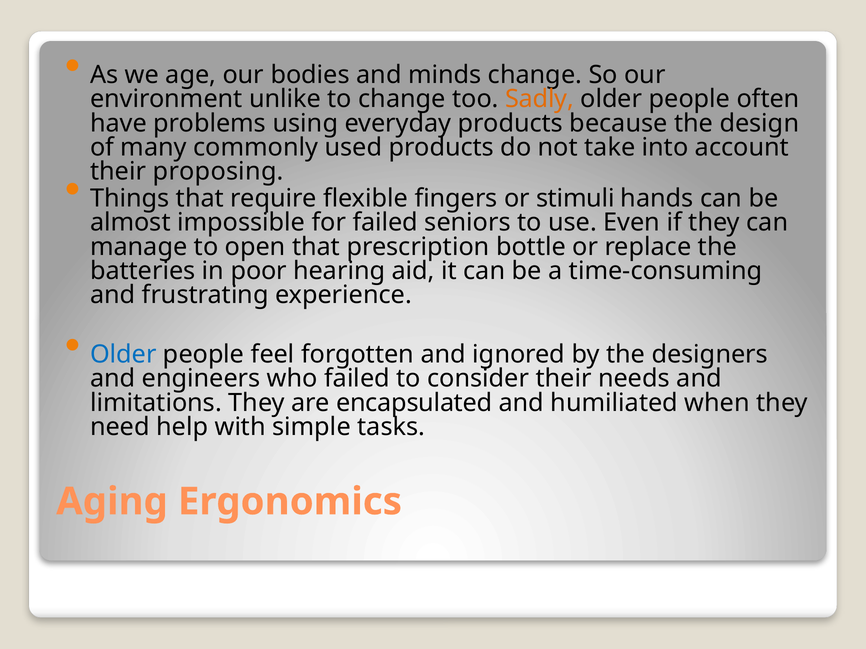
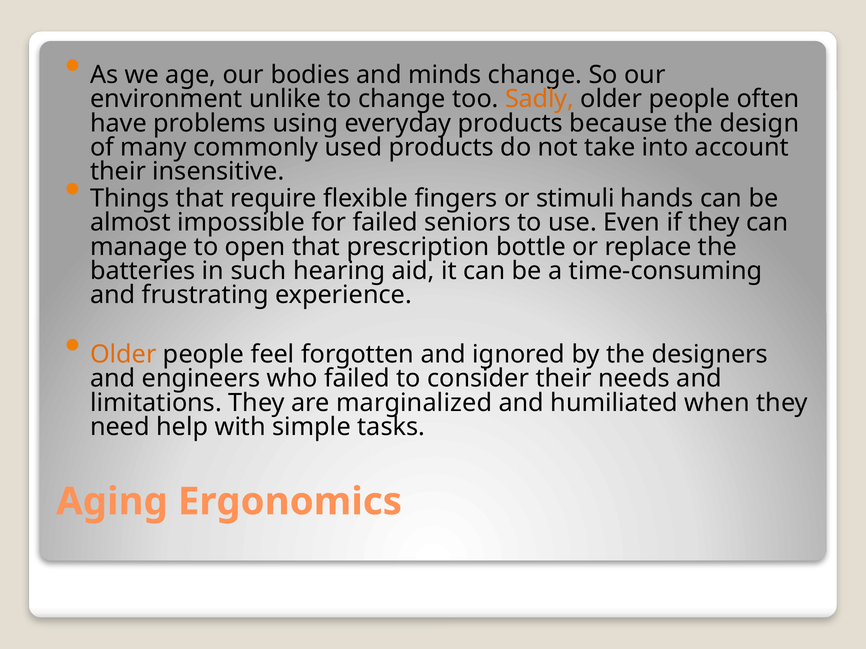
proposing: proposing -> insensitive
poor: poor -> such
Older at (123, 355) colour: blue -> orange
encapsulated: encapsulated -> marginalized
